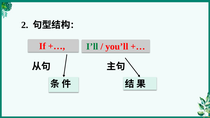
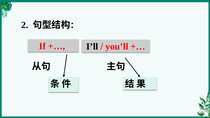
I’ll colour: green -> black
